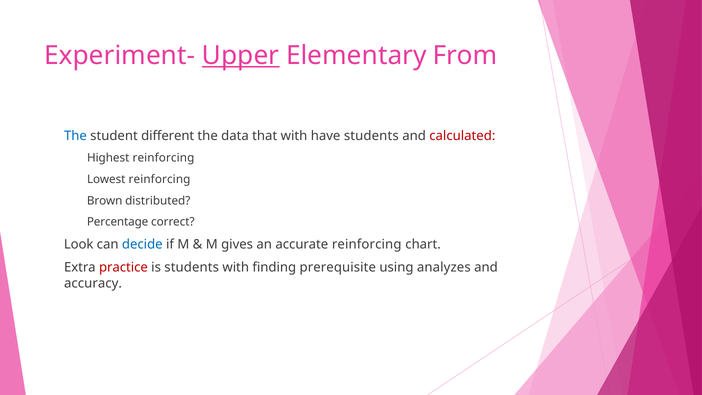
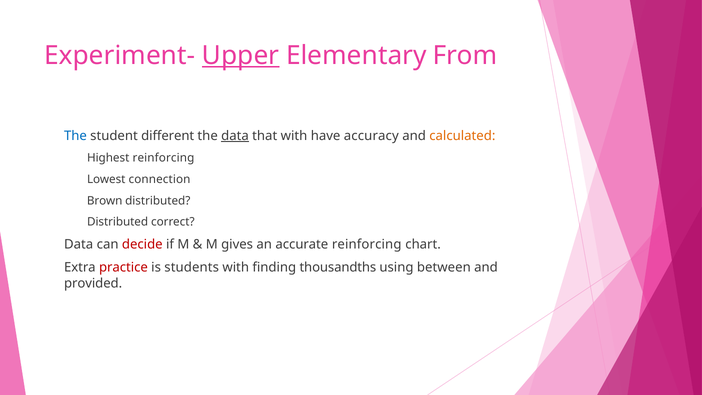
data at (235, 136) underline: none -> present
have students: students -> accuracy
calculated colour: red -> orange
Lowest reinforcing: reinforcing -> connection
Percentage at (118, 222): Percentage -> Distributed
Look at (79, 244): Look -> Data
decide colour: blue -> red
prerequisite: prerequisite -> thousandths
analyzes: analyzes -> between
accuracy: accuracy -> provided
